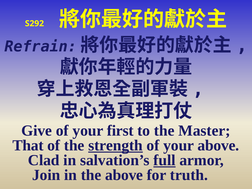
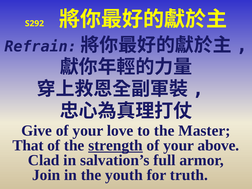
first: first -> love
full underline: present -> none
the above: above -> youth
